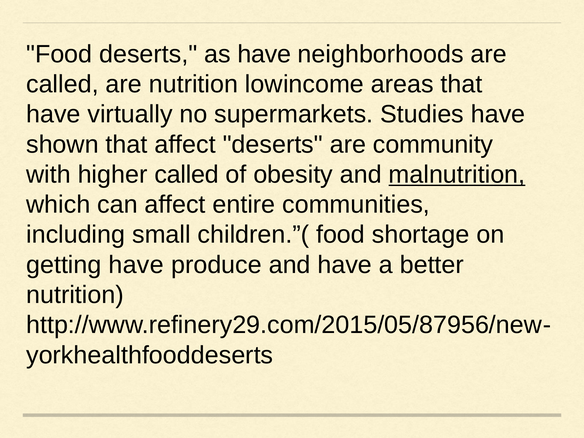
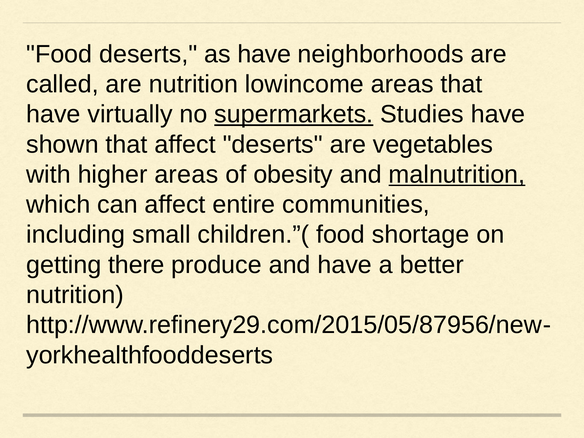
supermarkets underline: none -> present
community: community -> vegetables
higher called: called -> areas
getting have: have -> there
